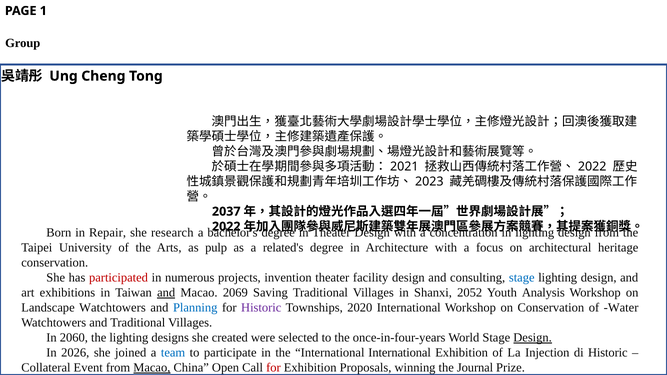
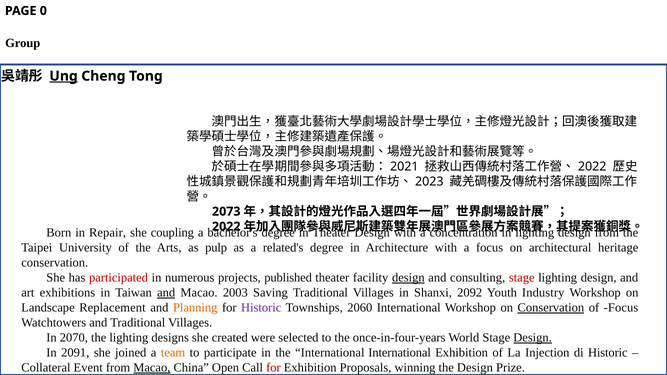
1: 1 -> 0
Ung underline: none -> present
2037: 2037 -> 2073
research: research -> coupling
invention: invention -> published
design at (408, 278) underline: none -> present
stage at (522, 278) colour: blue -> red
2069: 2069 -> 2003
2052: 2052 -> 2092
Analysis: Analysis -> Industry
Landscape Watchtowers: Watchtowers -> Replacement
Planning colour: blue -> orange
2020: 2020 -> 2060
Conservation at (551, 308) underline: none -> present
of Water: Water -> Focus
2060: 2060 -> 2070
2026: 2026 -> 2091
team colour: blue -> orange
the Journal: Journal -> Design
